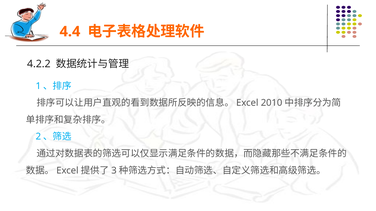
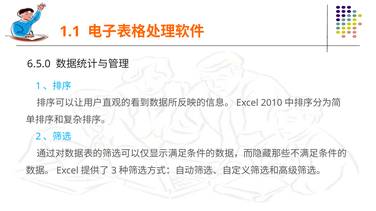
4.4: 4.4 -> 1.1
4.2.2: 4.2.2 -> 6.5.0
